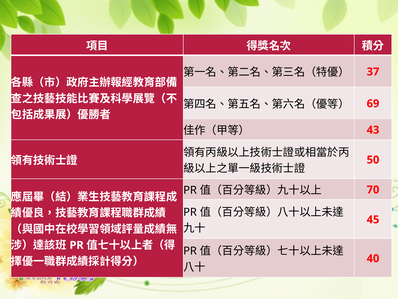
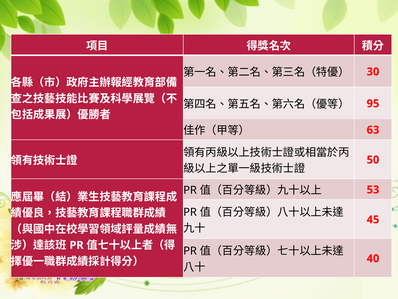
37: 37 -> 30
69: 69 -> 95
43: 43 -> 63
70: 70 -> 53
